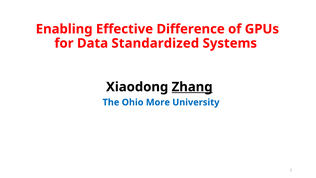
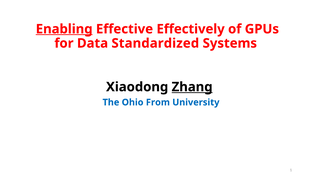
Enabling underline: none -> present
Difference: Difference -> Effectively
More: More -> From
